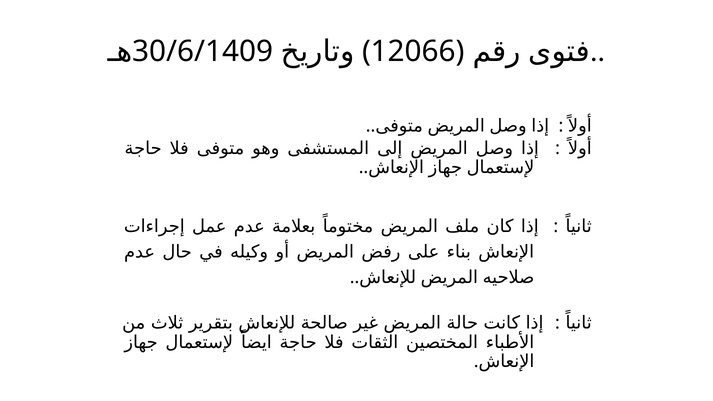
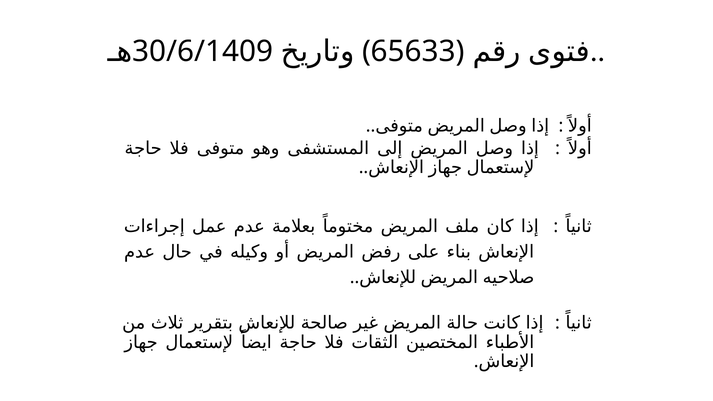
12066: 12066 -> 65633
